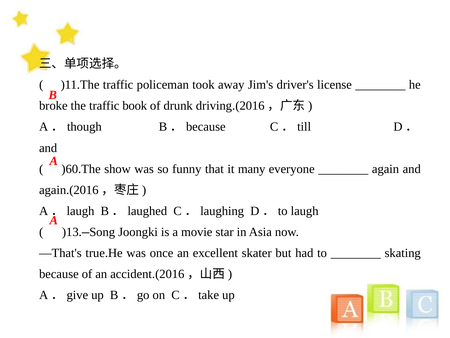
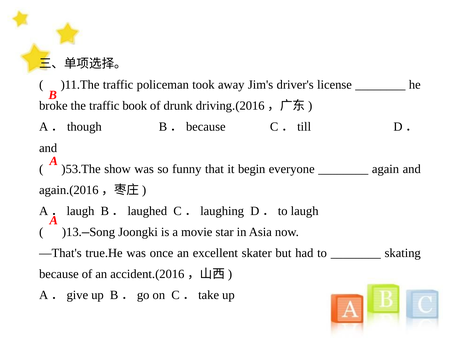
)60.The: )60.The -> )53.The
many: many -> begin
